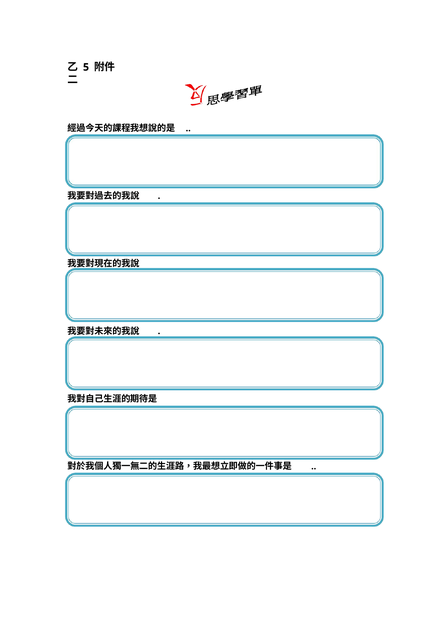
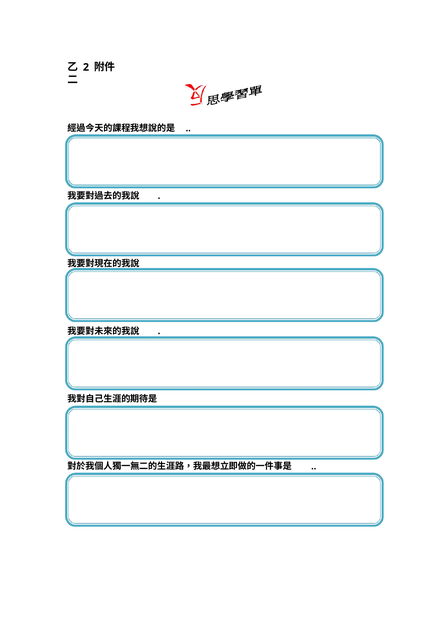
5: 5 -> 2
